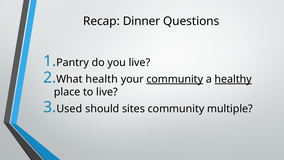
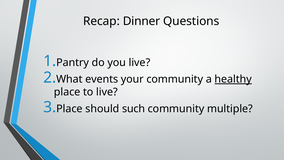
health: health -> events
community at (175, 79) underline: present -> none
Used at (69, 109): Used -> Place
sites: sites -> such
